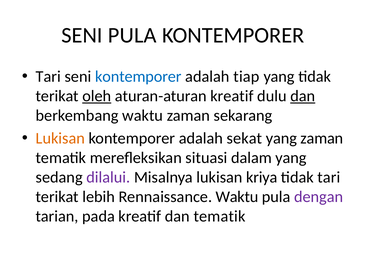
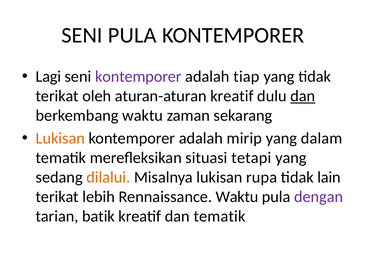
Tari at (48, 77): Tari -> Lagi
kontemporer at (138, 77) colour: blue -> purple
oleh underline: present -> none
sekat: sekat -> mirip
yang zaman: zaman -> dalam
dalam: dalam -> tetapi
dilalui colour: purple -> orange
kriya: kriya -> rupa
tidak tari: tari -> lain
pada: pada -> batik
